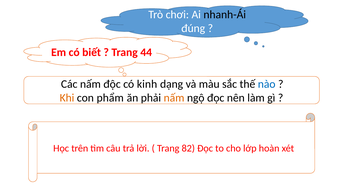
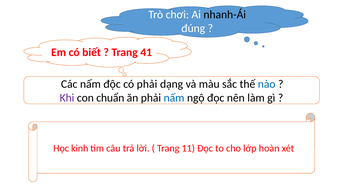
44: 44 -> 41
có kinh: kinh -> phải
Khi colour: orange -> purple
phẩm: phẩm -> chuẩn
nấm at (174, 98) colour: orange -> blue
trên: trên -> kinh
82: 82 -> 11
